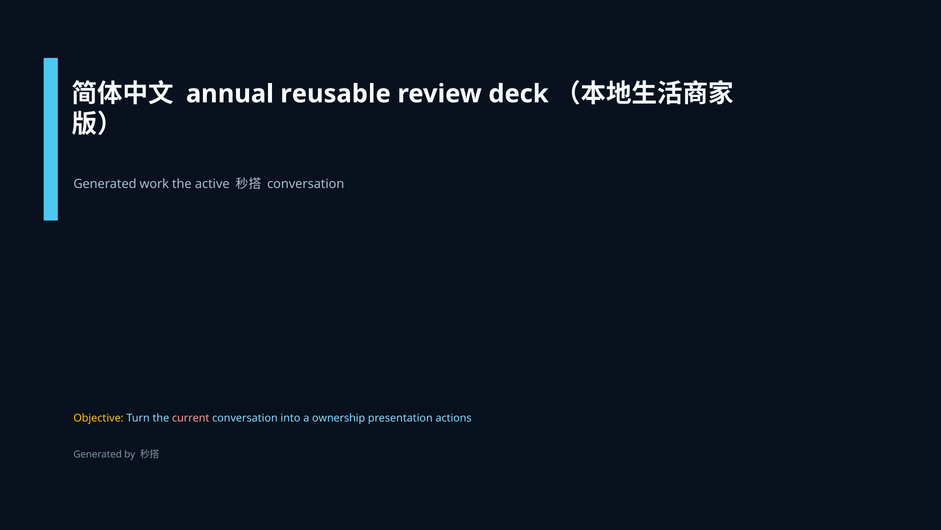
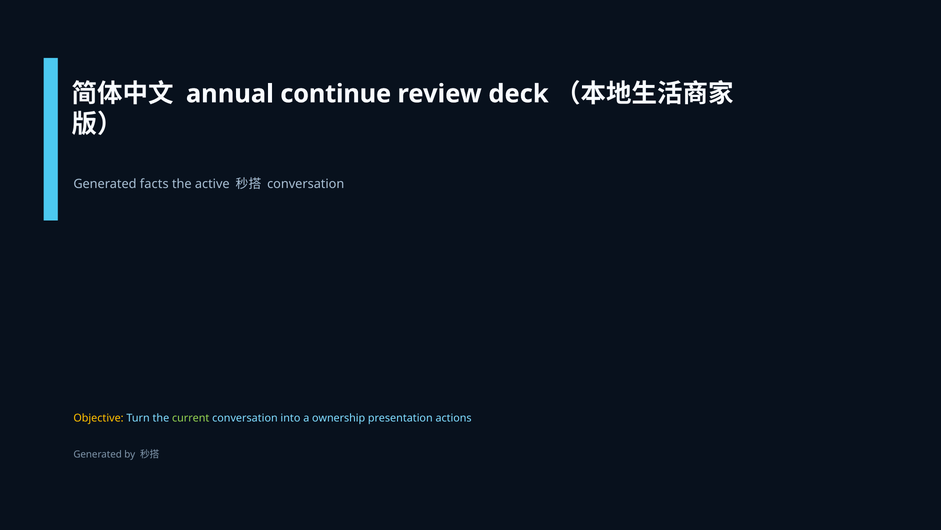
reusable: reusable -> continue
work: work -> facts
current colour: pink -> light green
